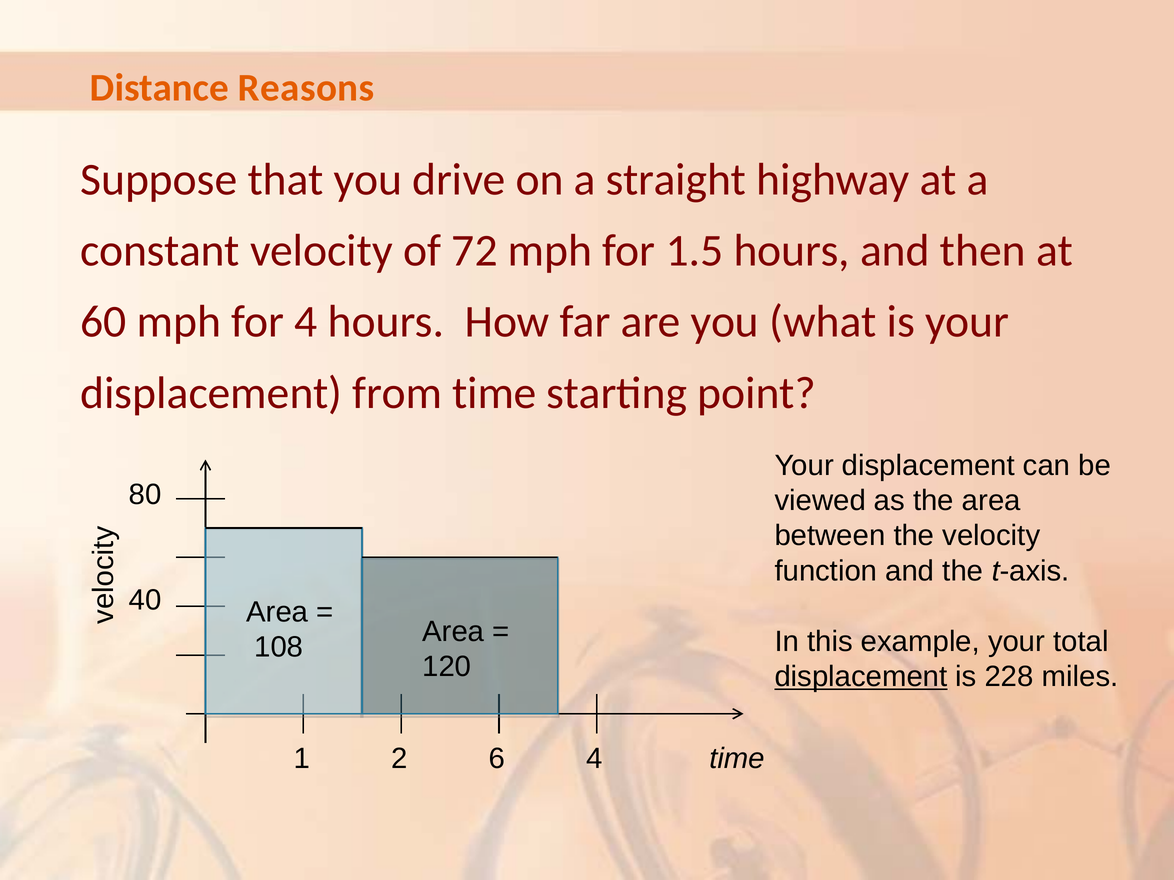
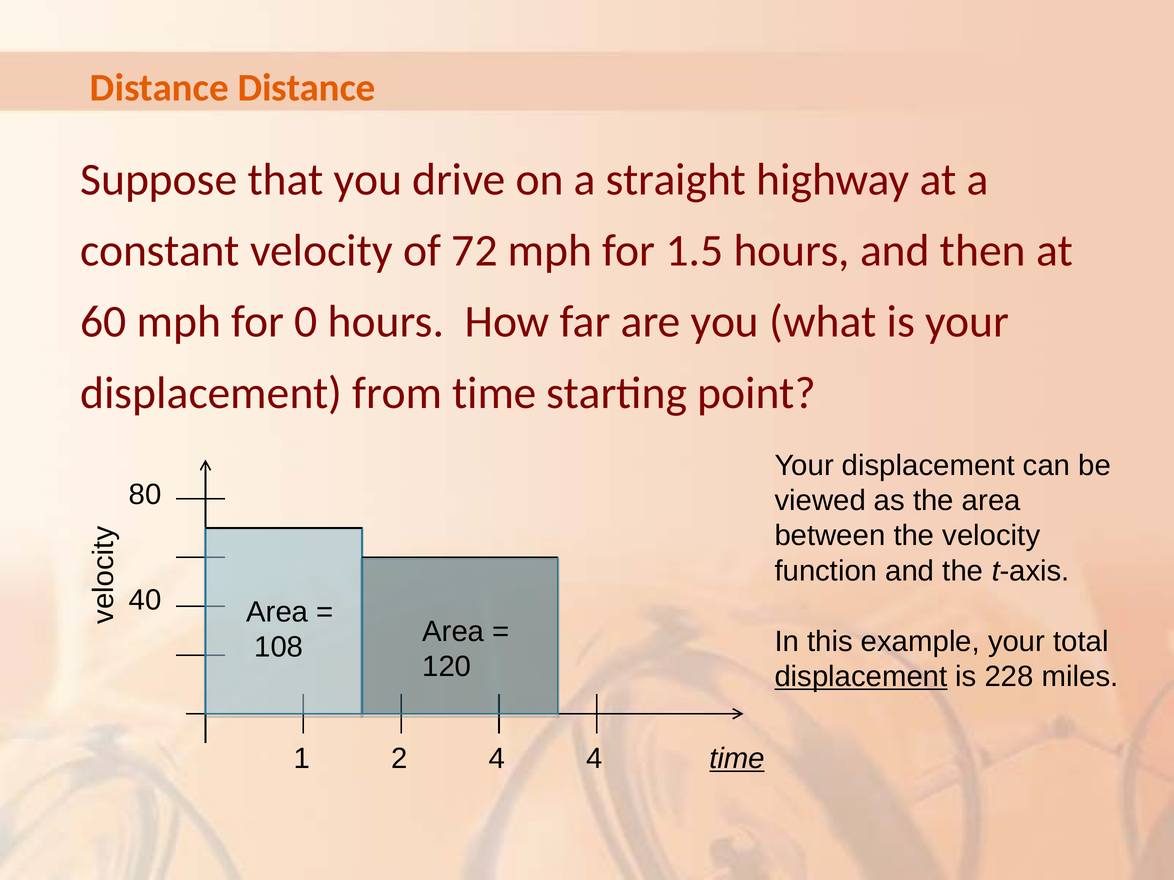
Distance Reasons: Reasons -> Distance
for 4: 4 -> 0
2 6: 6 -> 4
time at (737, 759) underline: none -> present
